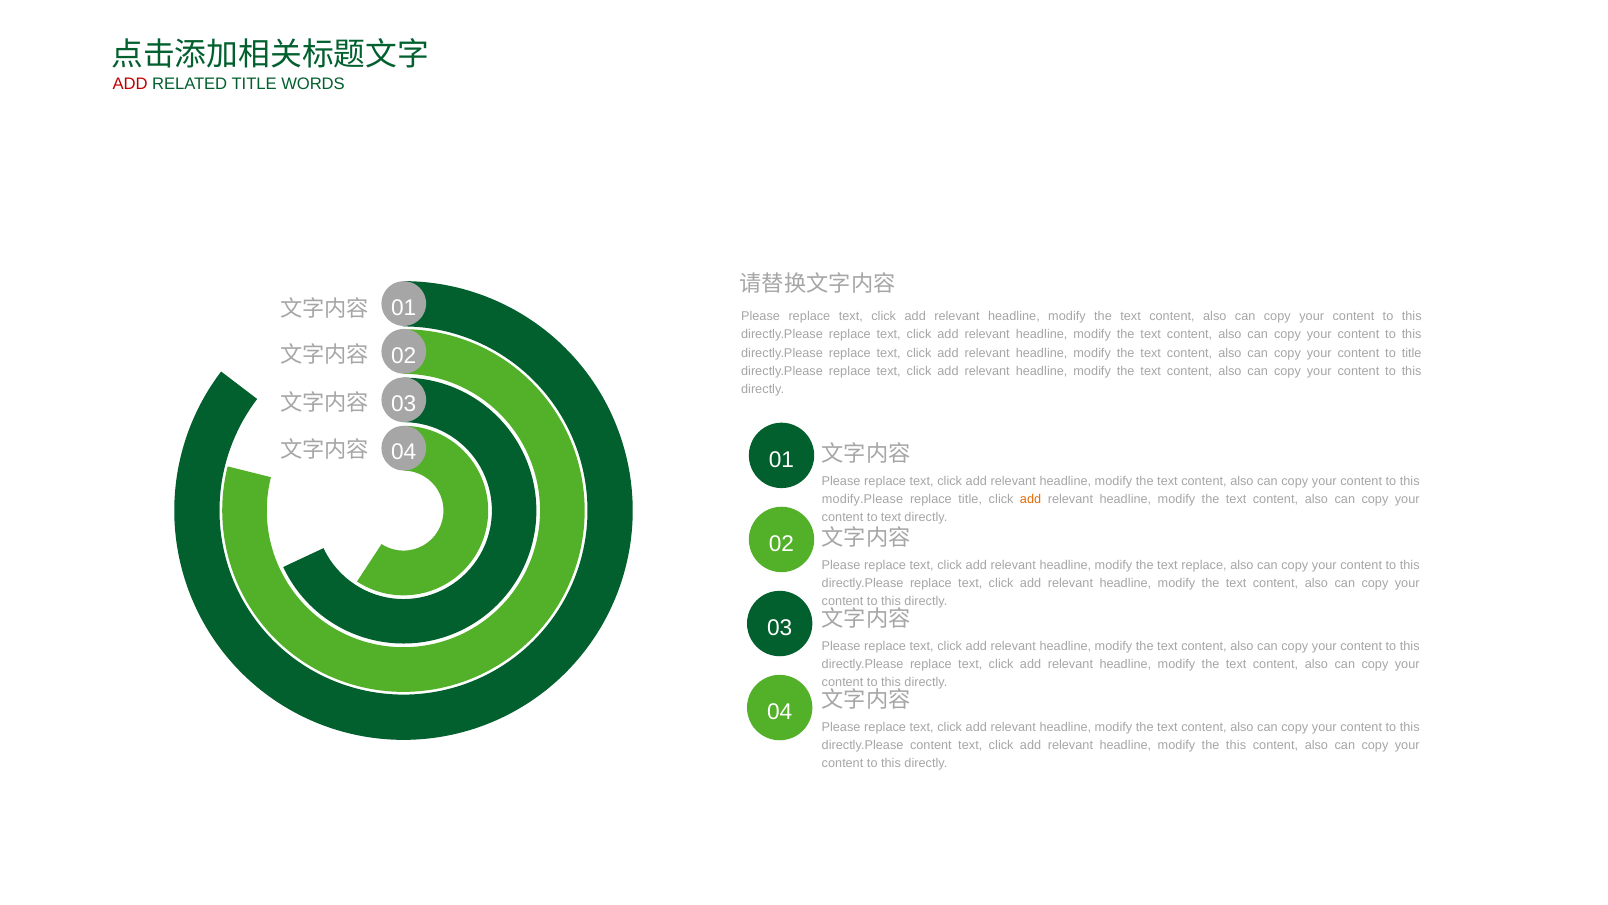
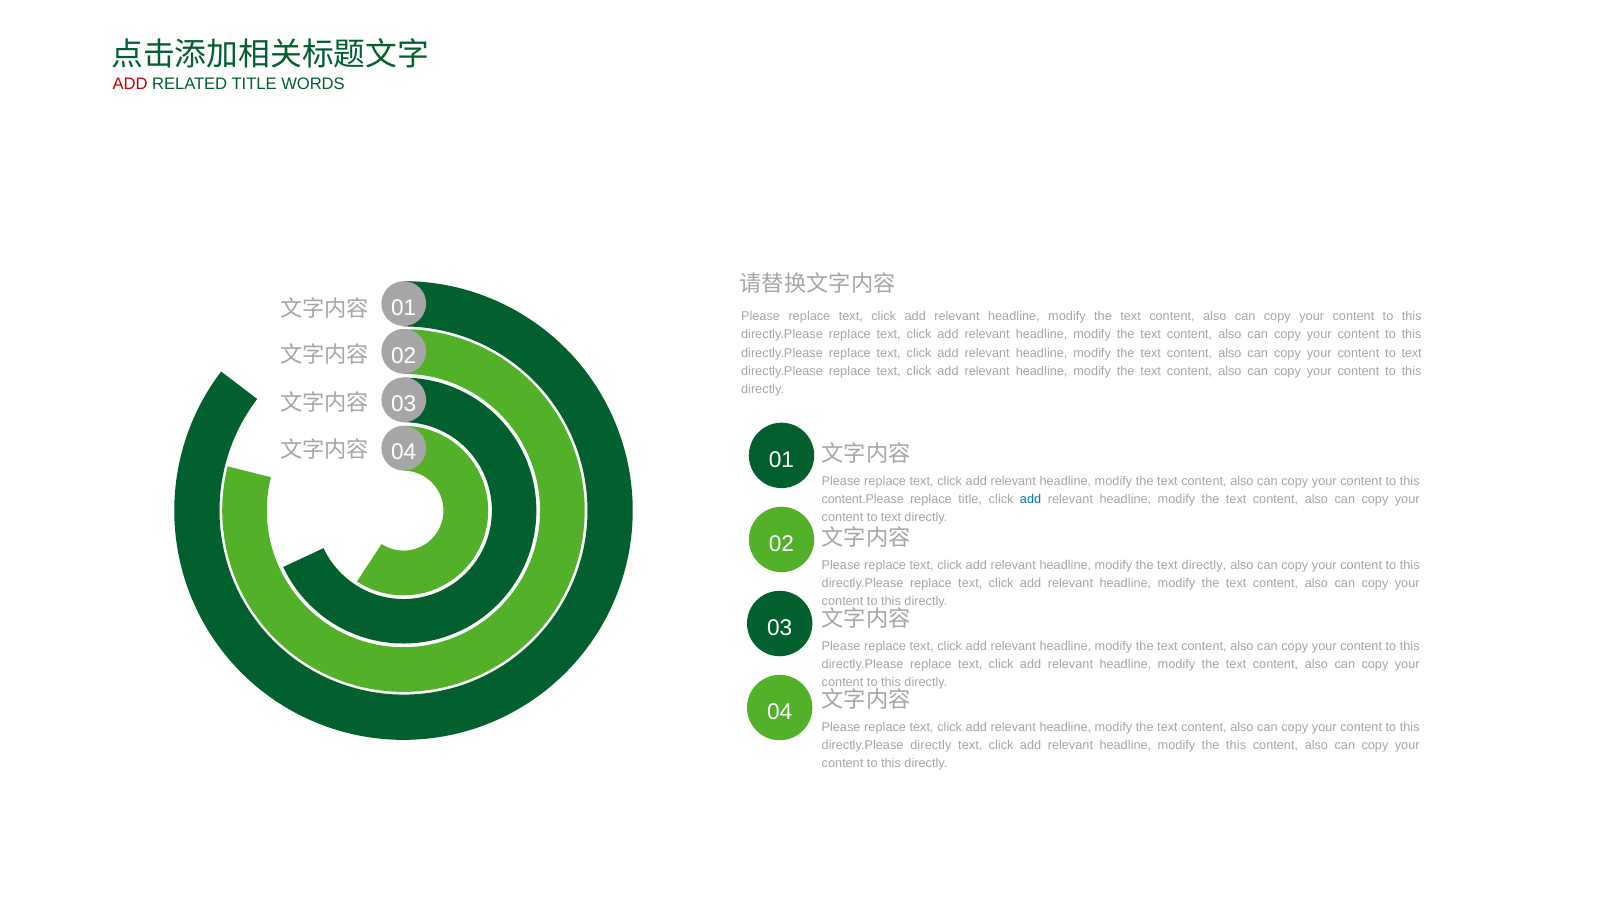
title at (1412, 353): title -> text
modify.Please: modify.Please -> content.Please
add at (1031, 499) colour: orange -> blue
the text replace: replace -> directly
directly.Please content: content -> directly
